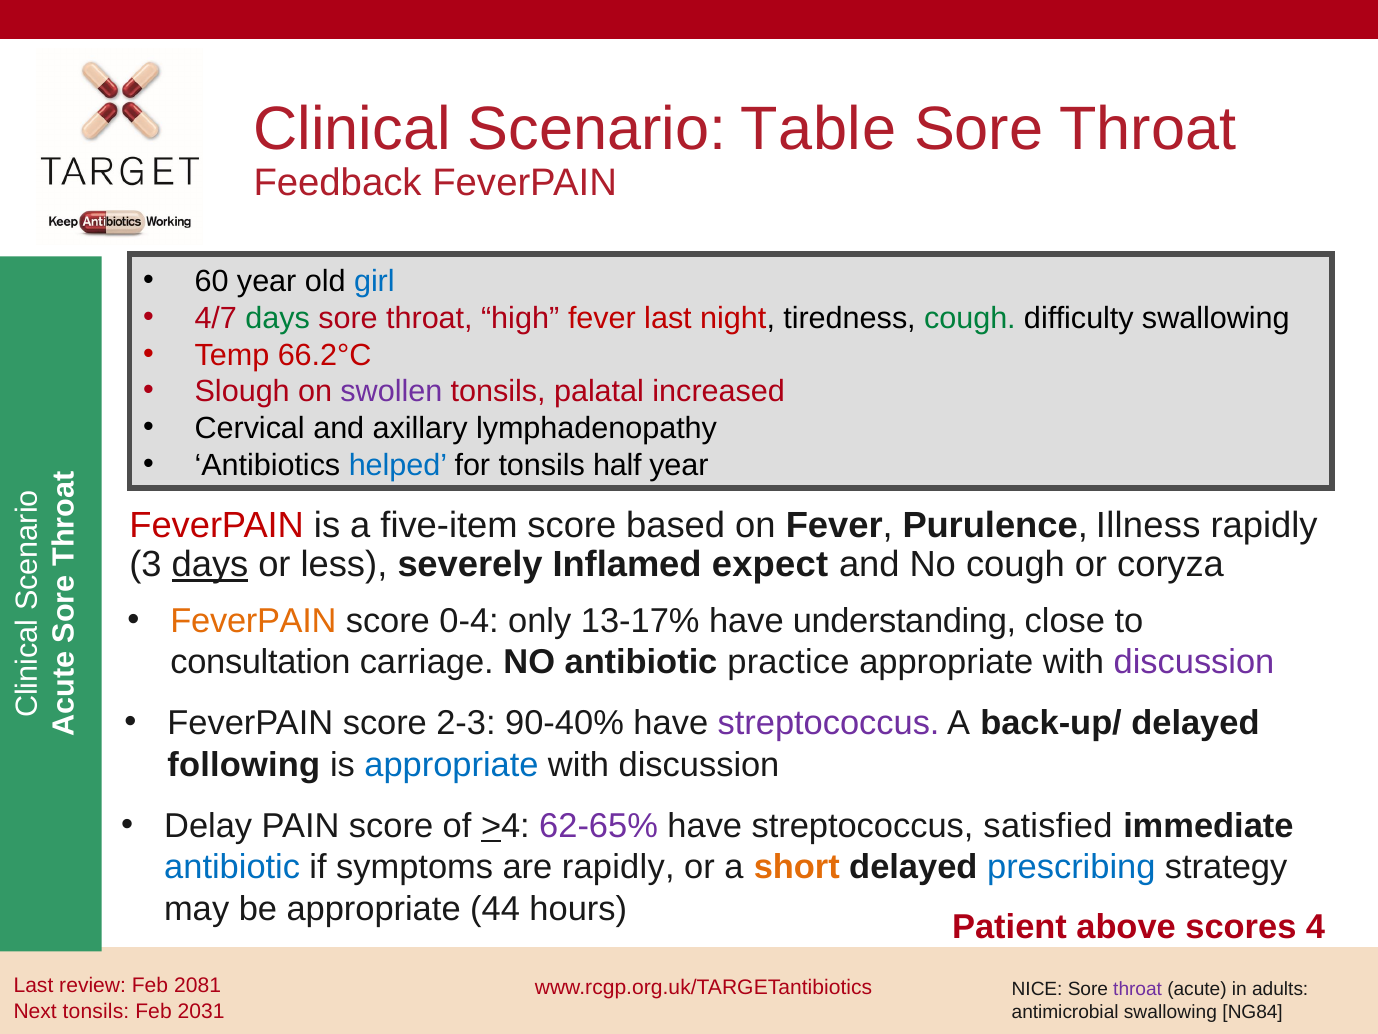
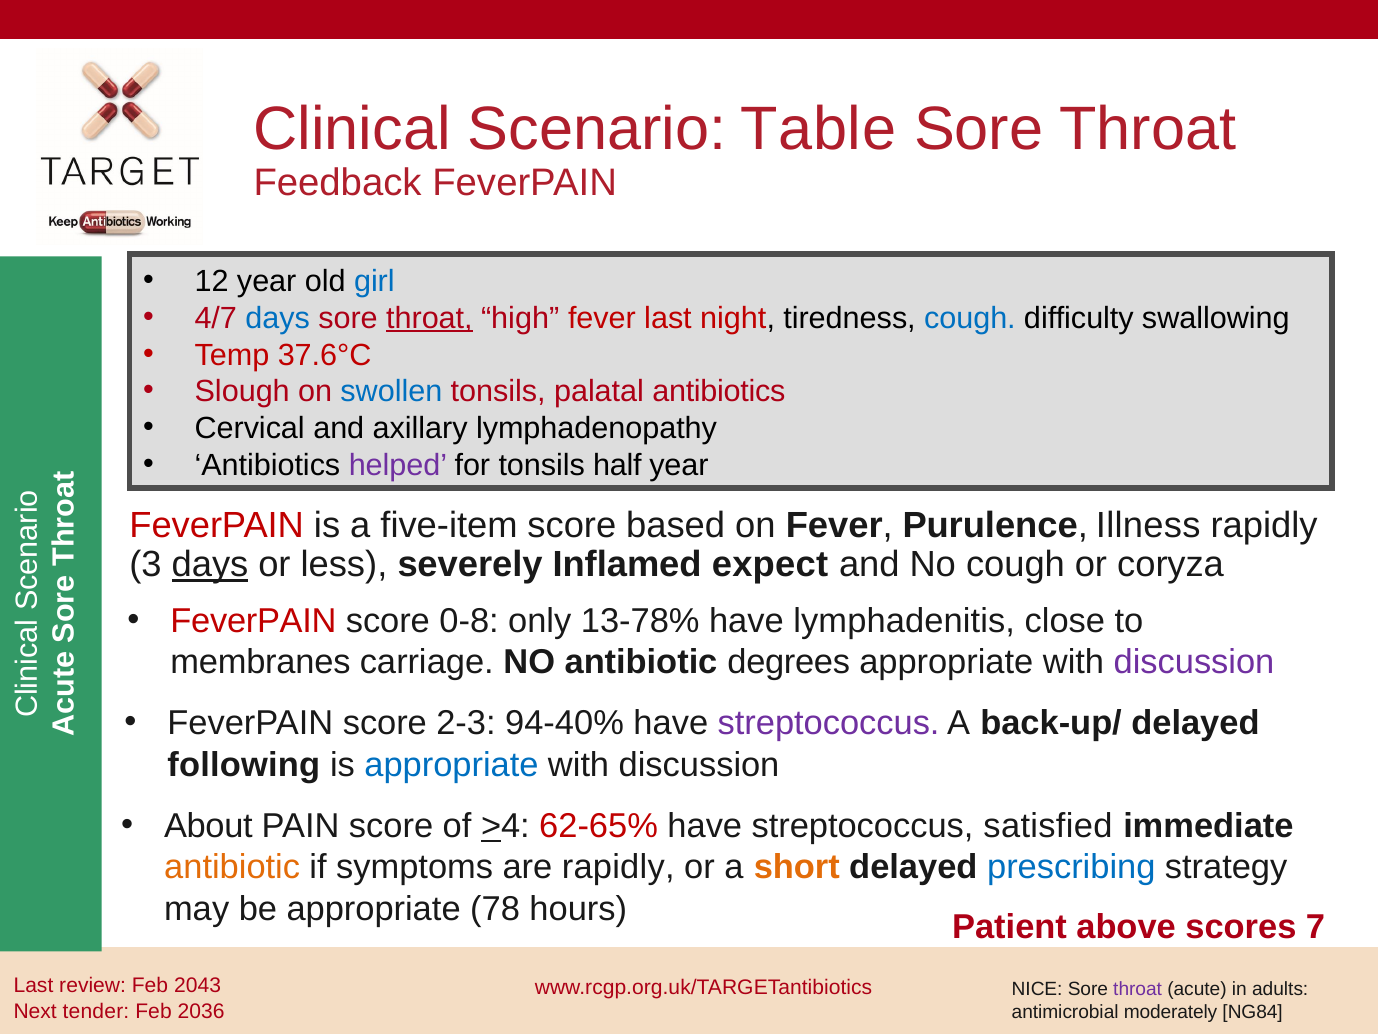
60: 60 -> 12
days at (278, 318) colour: green -> blue
throat at (429, 318) underline: none -> present
cough at (970, 318) colour: green -> blue
66.2°C: 66.2°C -> 37.6°C
swollen colour: purple -> blue
palatal increased: increased -> antibiotics
helped colour: blue -> purple
FeverPAIN at (253, 620) colour: orange -> red
0-4: 0-4 -> 0-8
13-17%: 13-17% -> 13-78%
understanding: understanding -> lymphadenitis
consultation: consultation -> membranes
practice: practice -> degrees
90-40%: 90-40% -> 94-40%
Delay: Delay -> About
62-65% colour: purple -> red
antibiotic at (232, 867) colour: blue -> orange
44: 44 -> 78
4: 4 -> 7
2081: 2081 -> 2043
Next tonsils: tonsils -> tender
2031: 2031 -> 2036
antimicrobial swallowing: swallowing -> moderately
